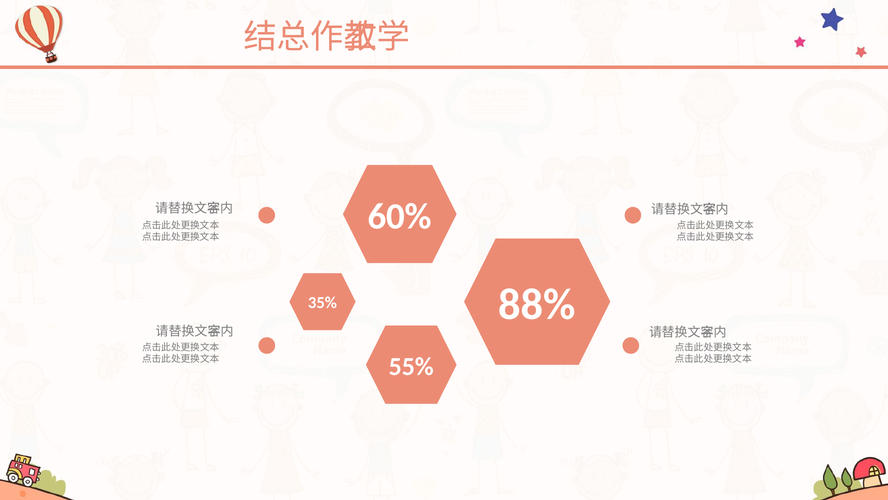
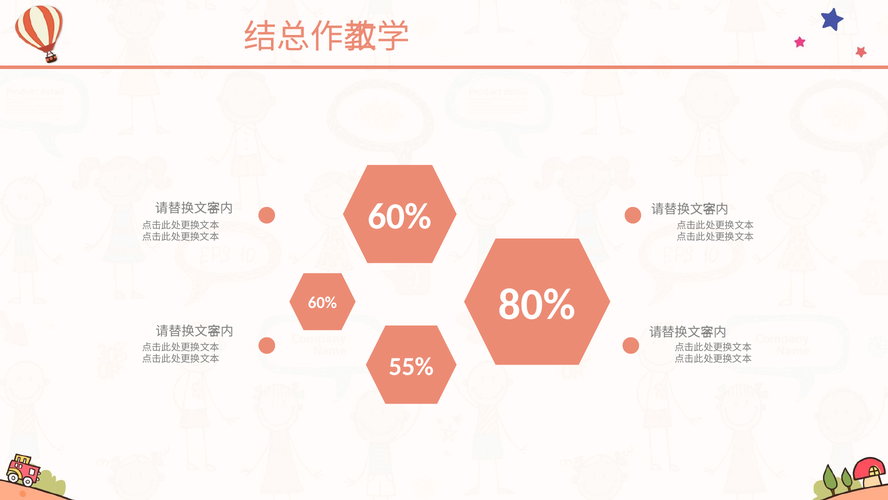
88%: 88% -> 80%
35% at (322, 303): 35% -> 60%
